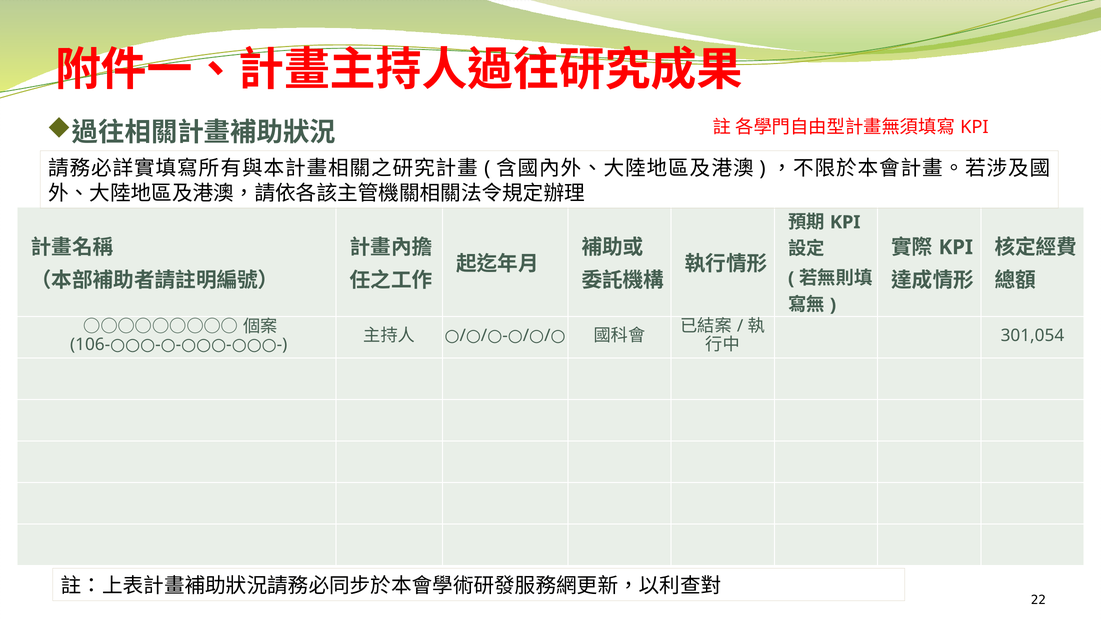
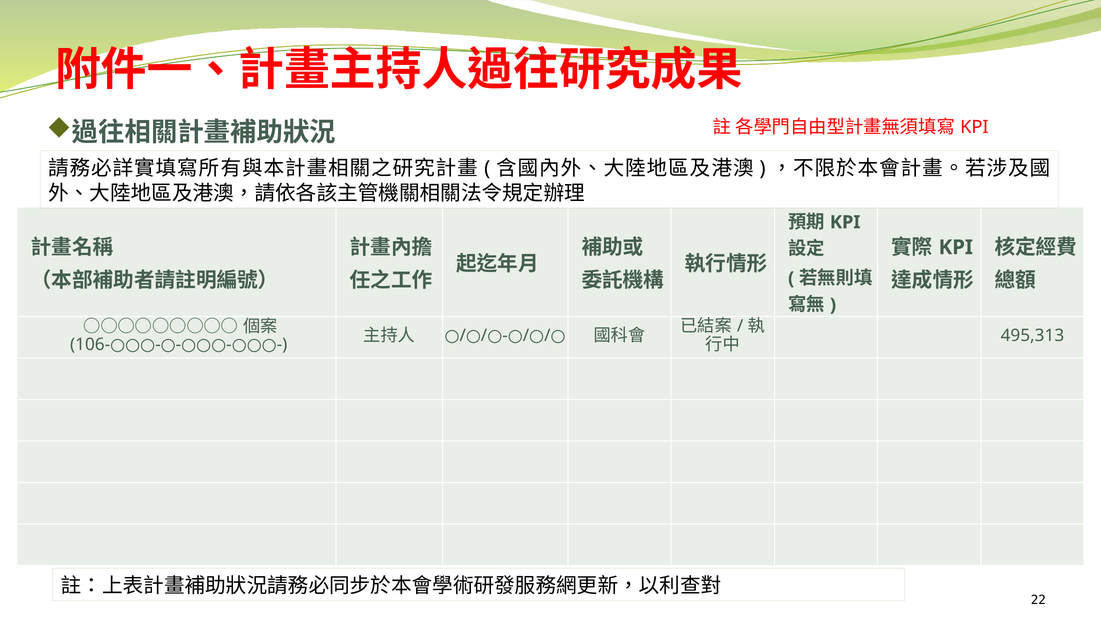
301,054: 301,054 -> 495,313
